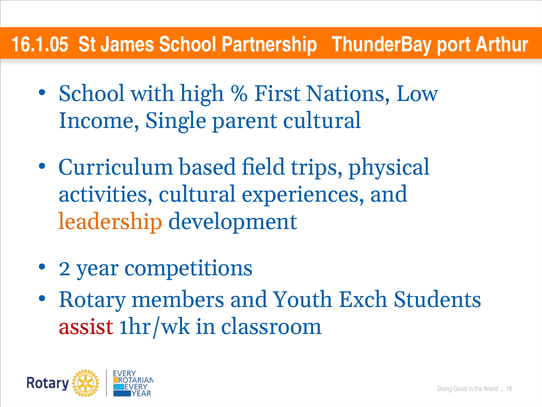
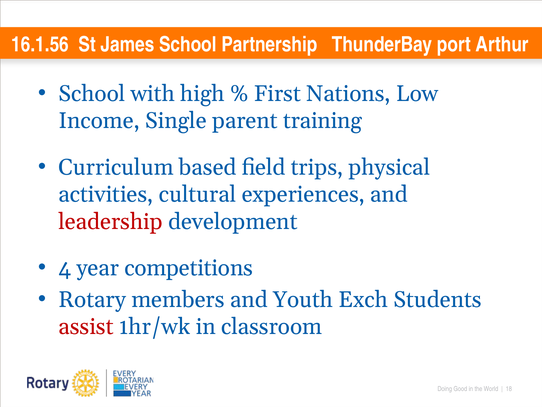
16.1.05: 16.1.05 -> 16.1.56
parent cultural: cultural -> training
leadership colour: orange -> red
2: 2 -> 4
